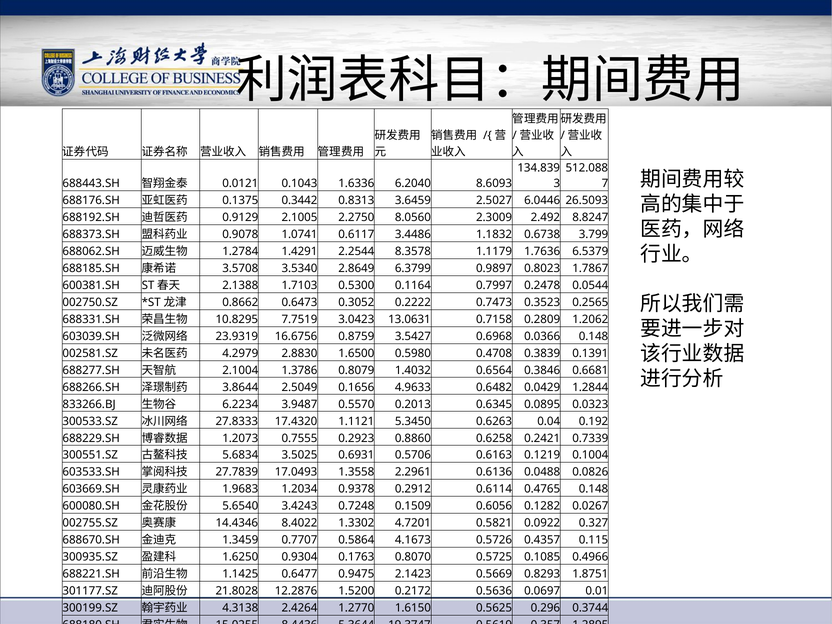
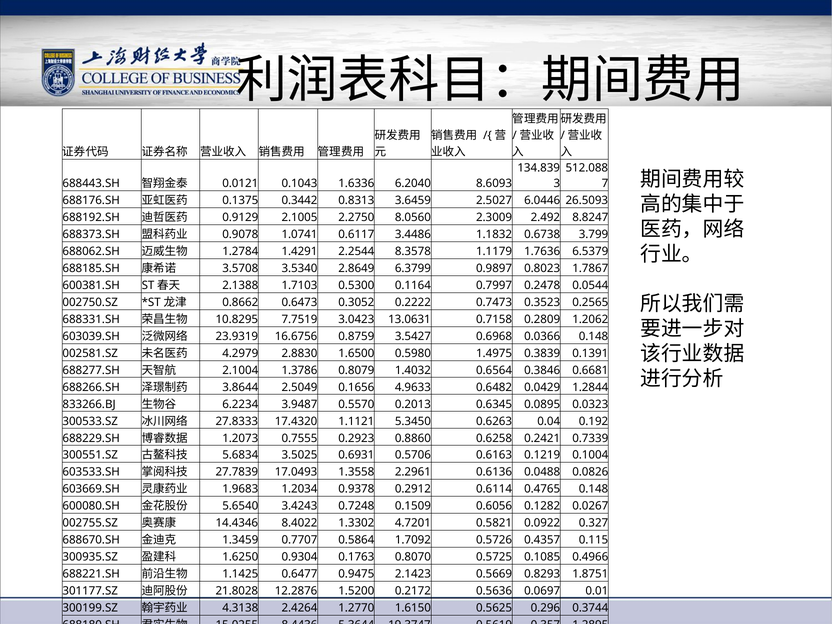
0.4708: 0.4708 -> 1.4975
4.1673: 4.1673 -> 1.7092
